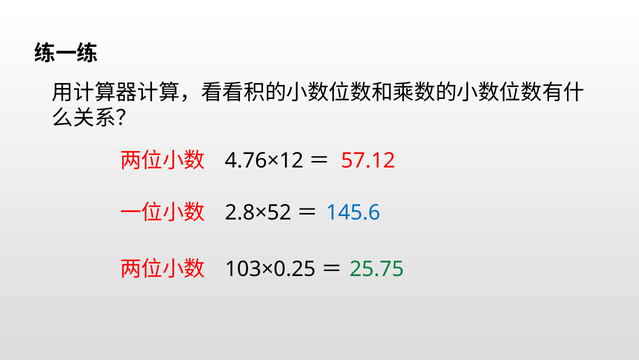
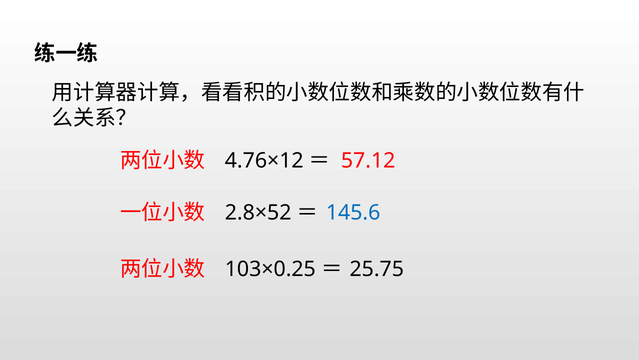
25.75 colour: green -> black
